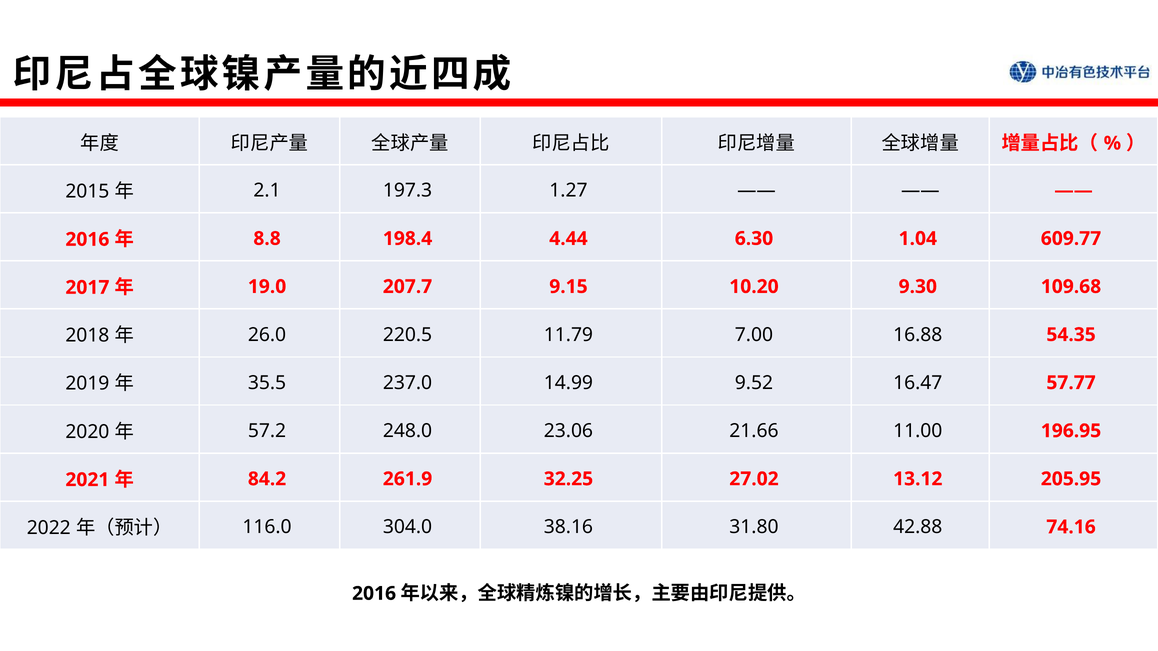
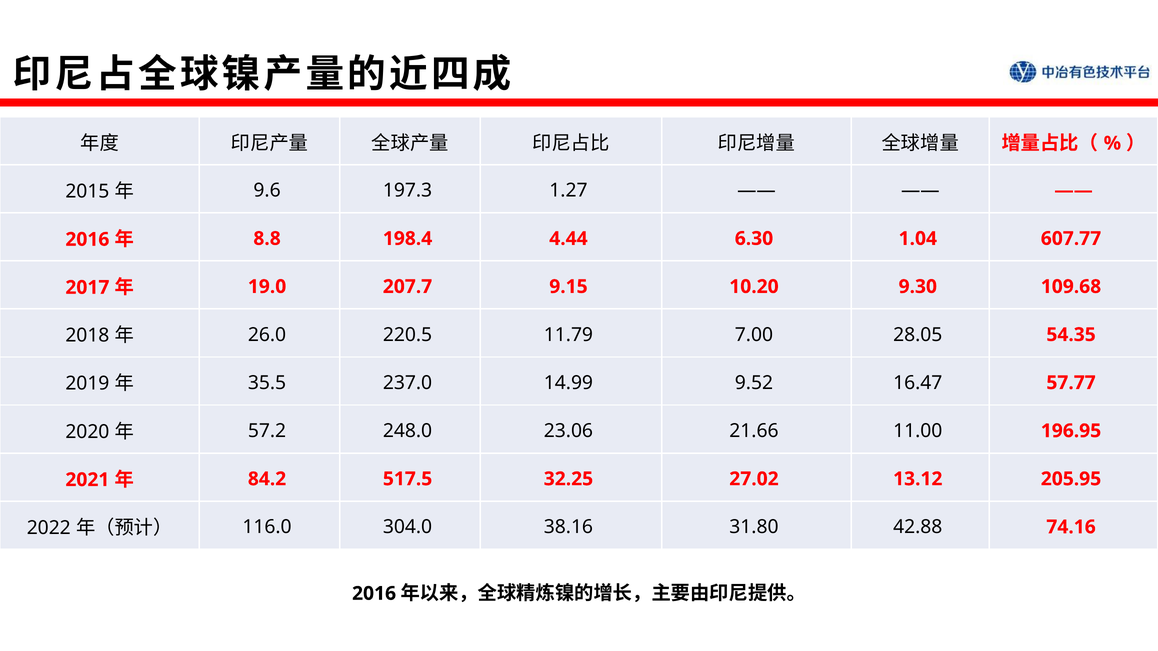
2.1: 2.1 -> 9.6
609.77: 609.77 -> 607.77
16.88: 16.88 -> 28.05
261.9: 261.9 -> 517.5
